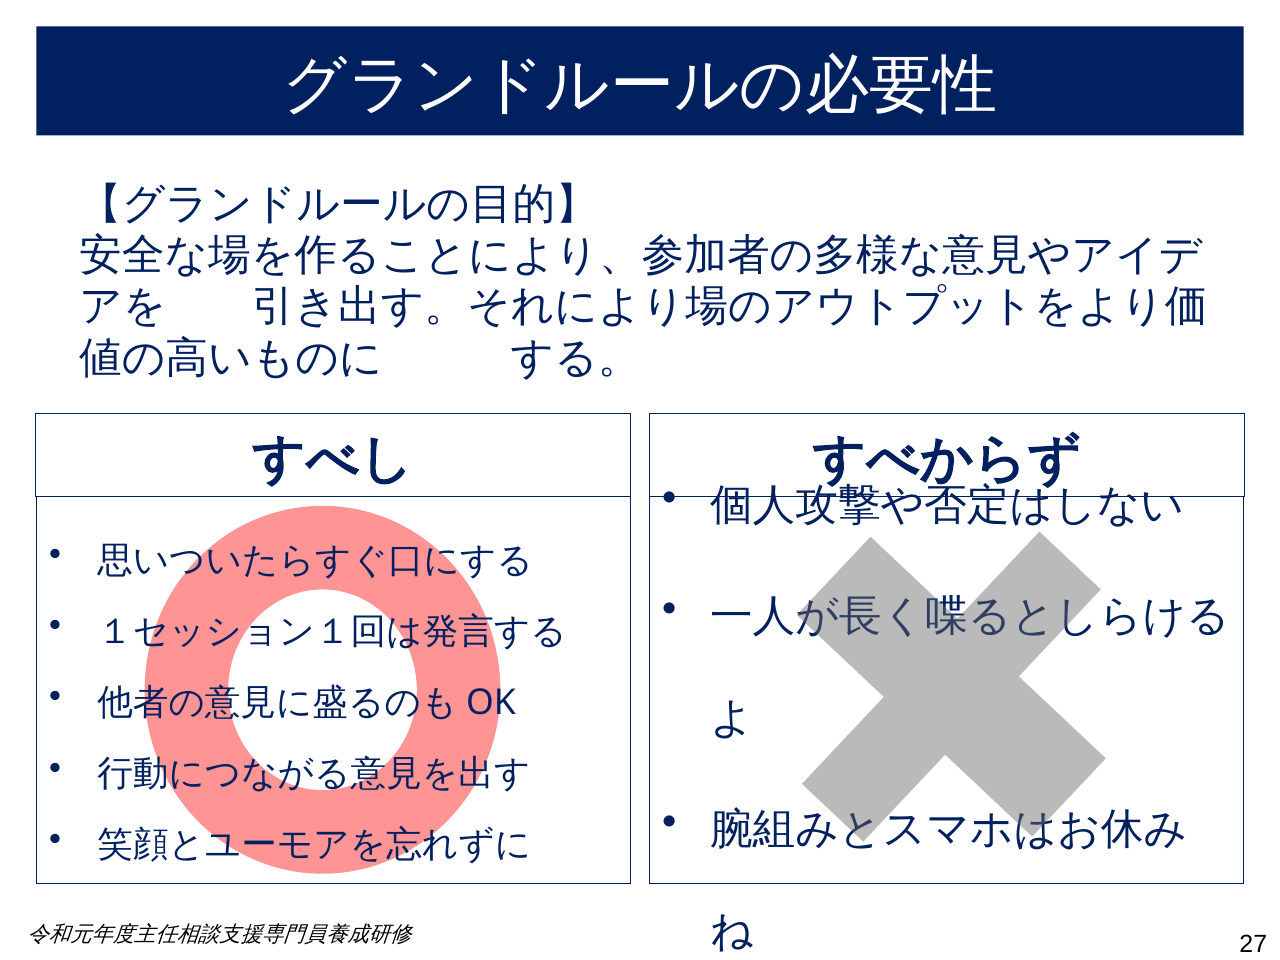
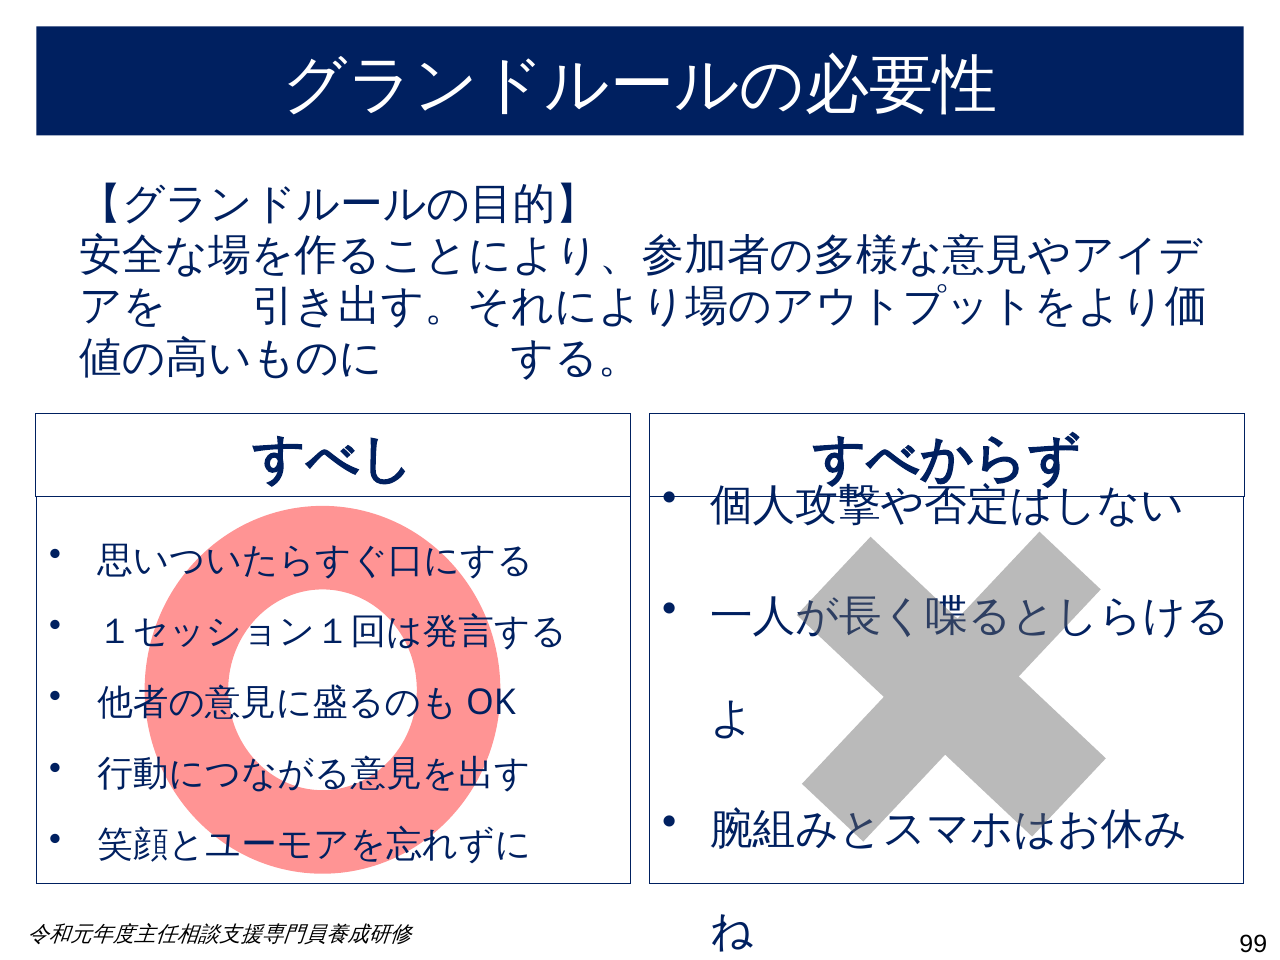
27: 27 -> 99
